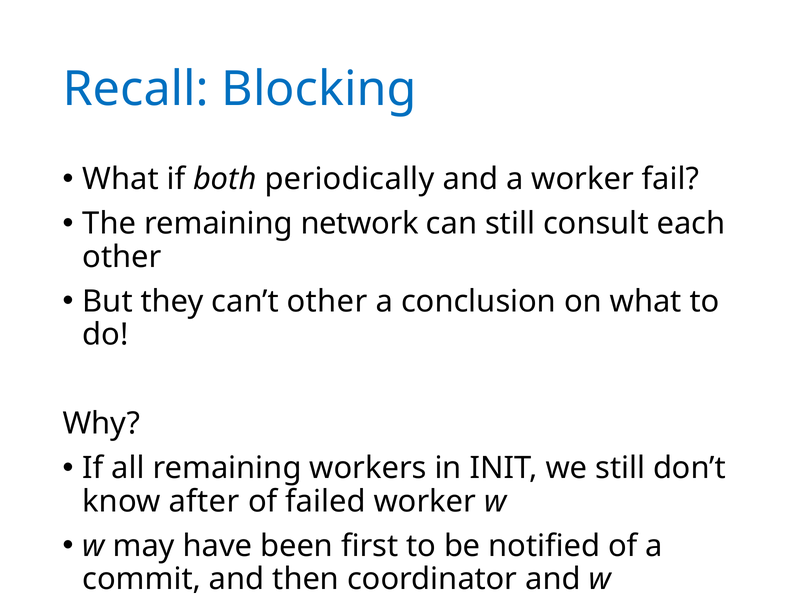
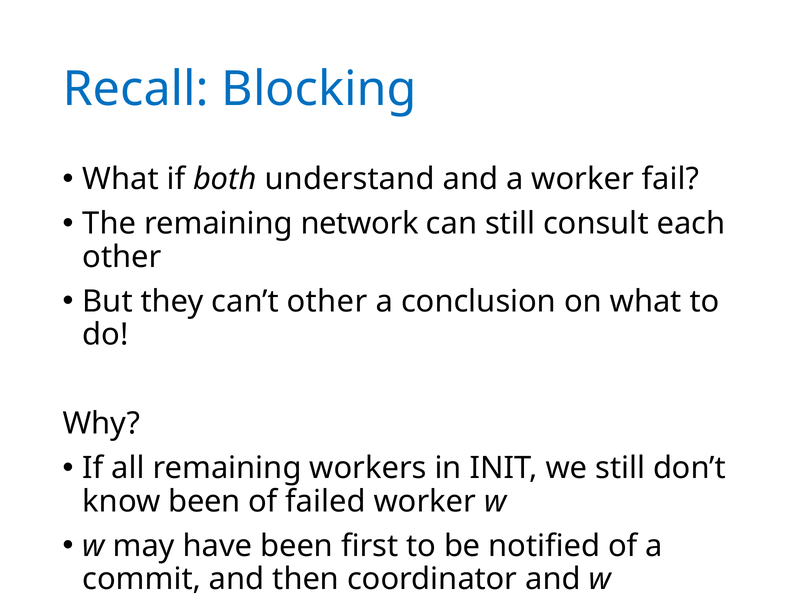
periodically: periodically -> understand
know after: after -> been
